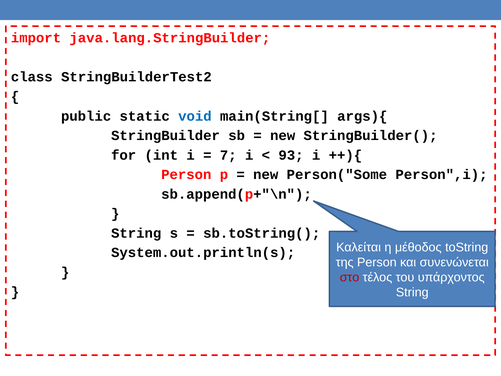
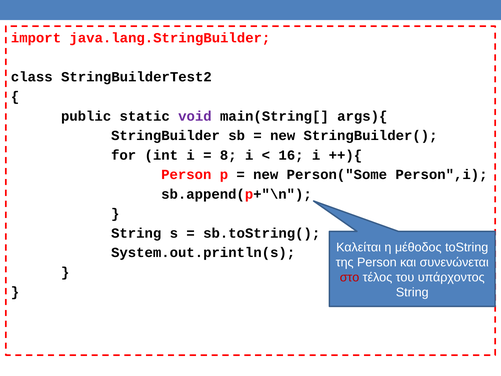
void colour: blue -> purple
7: 7 -> 8
93: 93 -> 16
